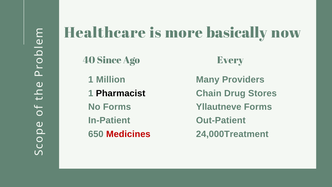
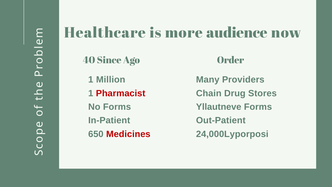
basically: basically -> audience
Every: Every -> Order
Pharmacist colour: black -> red
24,000Treatment: 24,000Treatment -> 24,000Lyporposi
